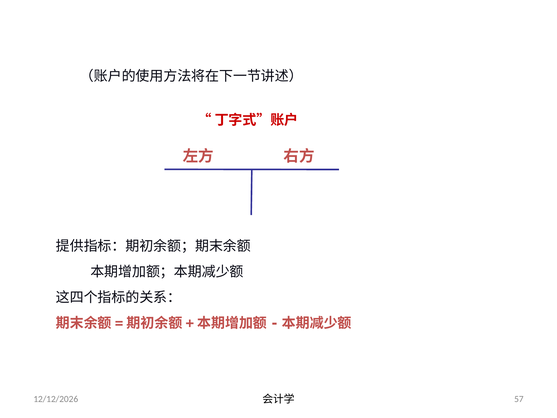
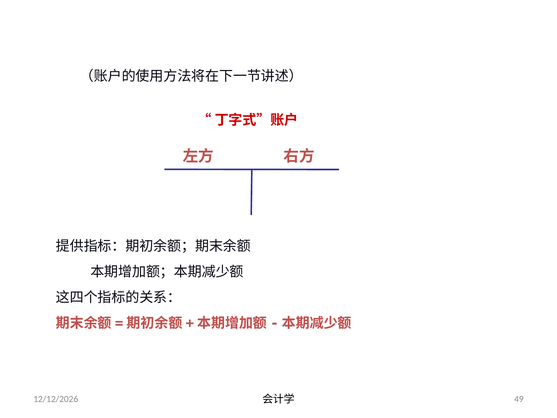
57: 57 -> 49
